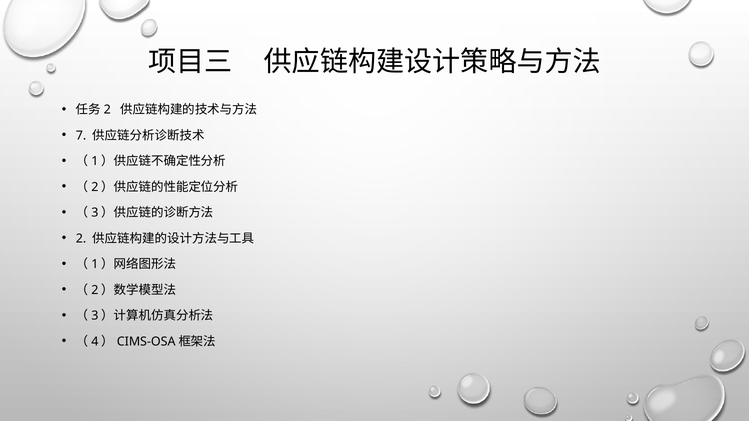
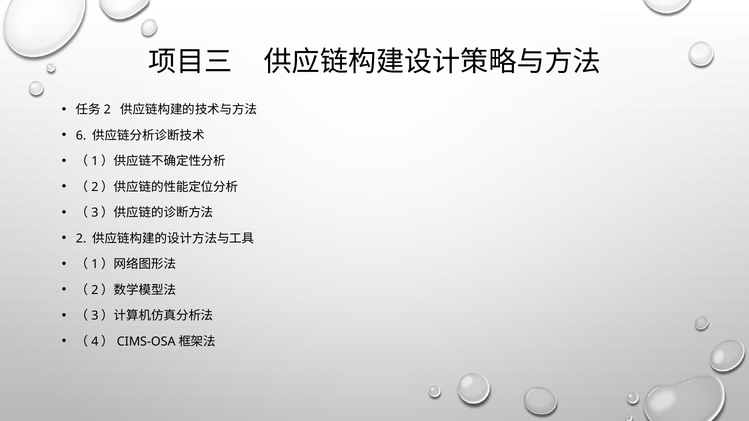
7: 7 -> 6
